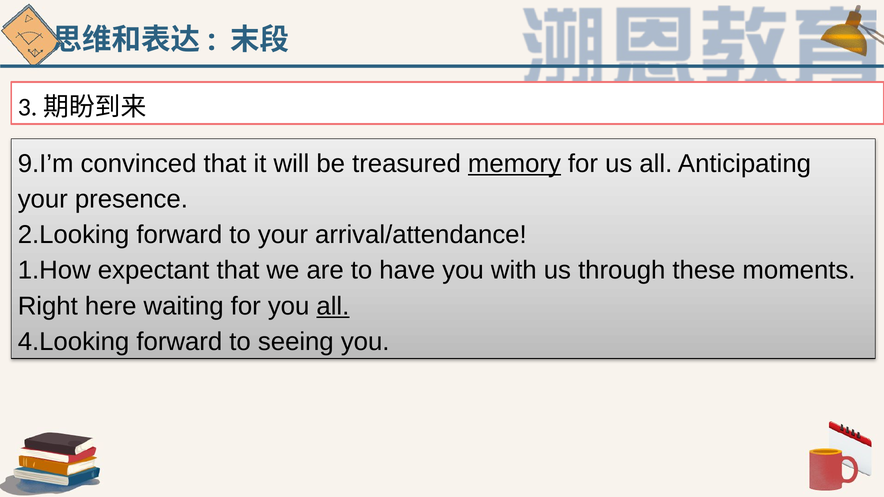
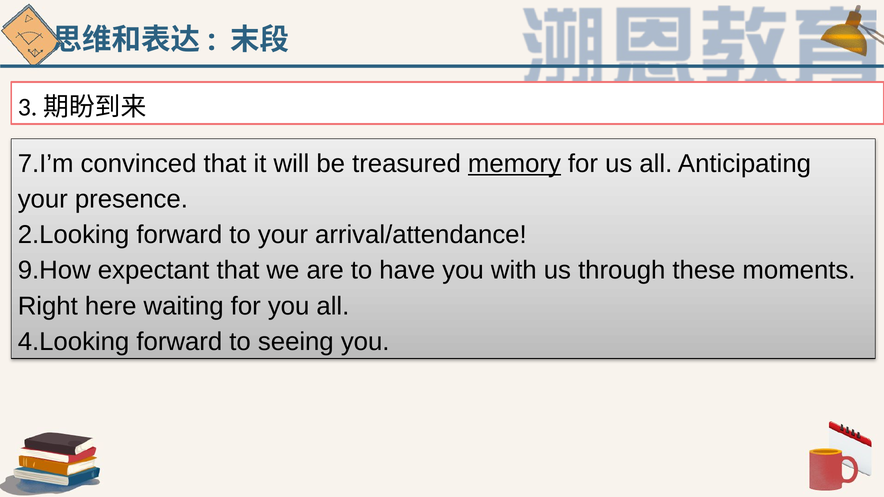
9.I’m: 9.I’m -> 7.I’m
1.How: 1.How -> 9.How
all at (333, 306) underline: present -> none
